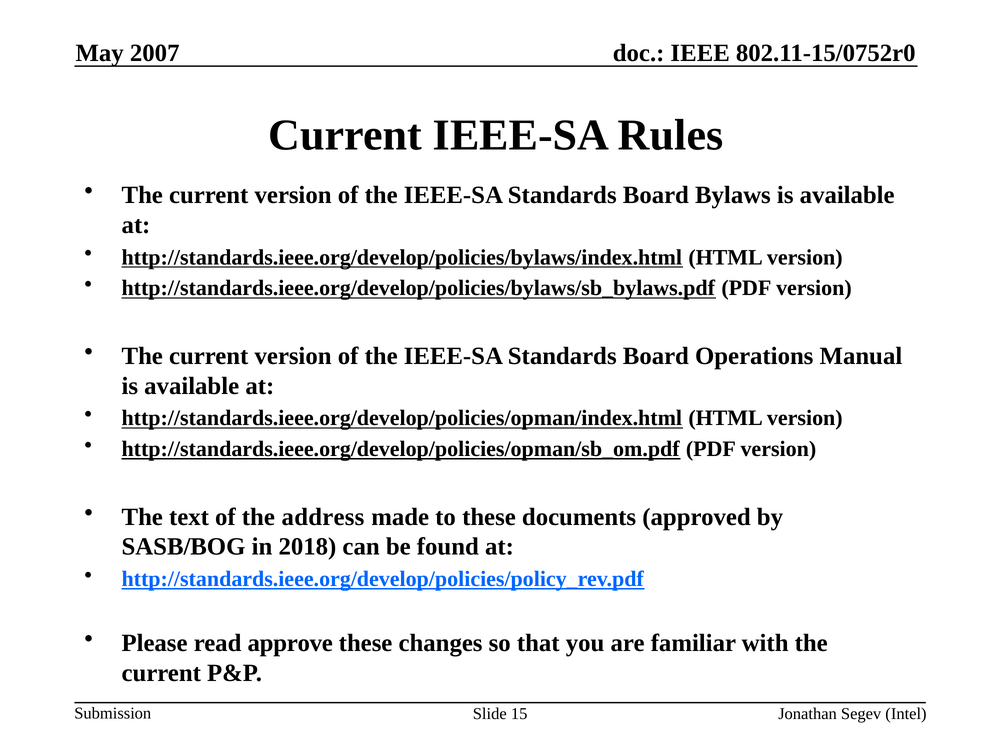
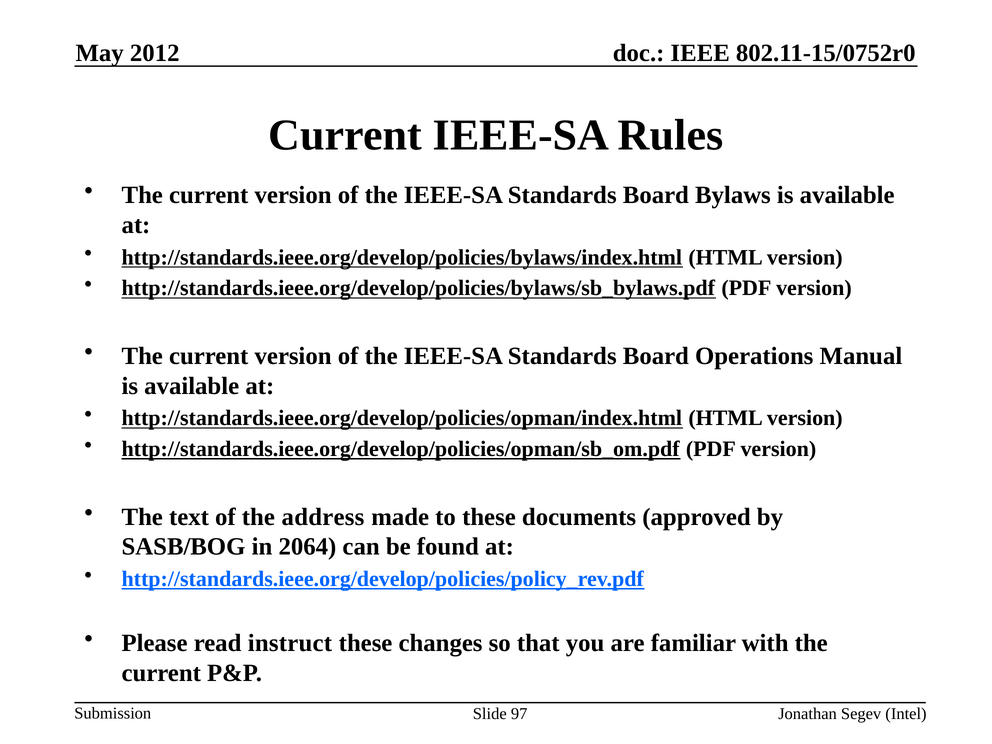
2007: 2007 -> 2012
2018: 2018 -> 2064
approve: approve -> instruct
15: 15 -> 97
